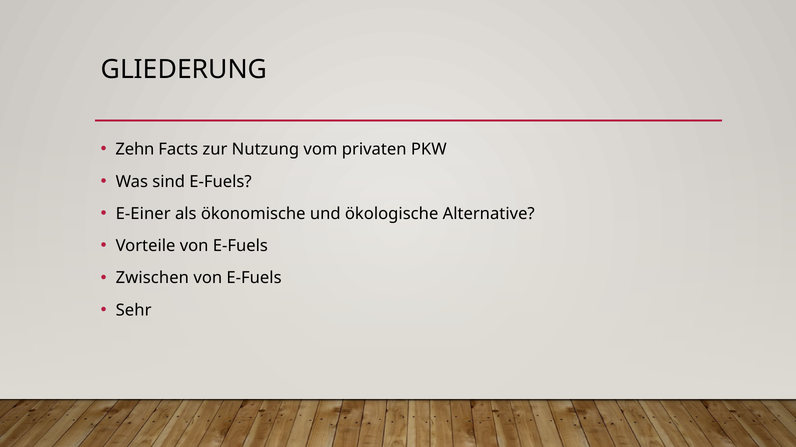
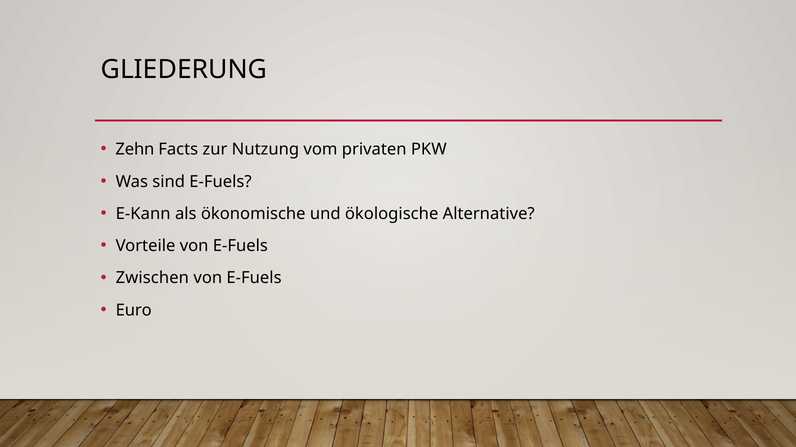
E-Einer: E-Einer -> E-Kann
Sehr: Sehr -> Euro
